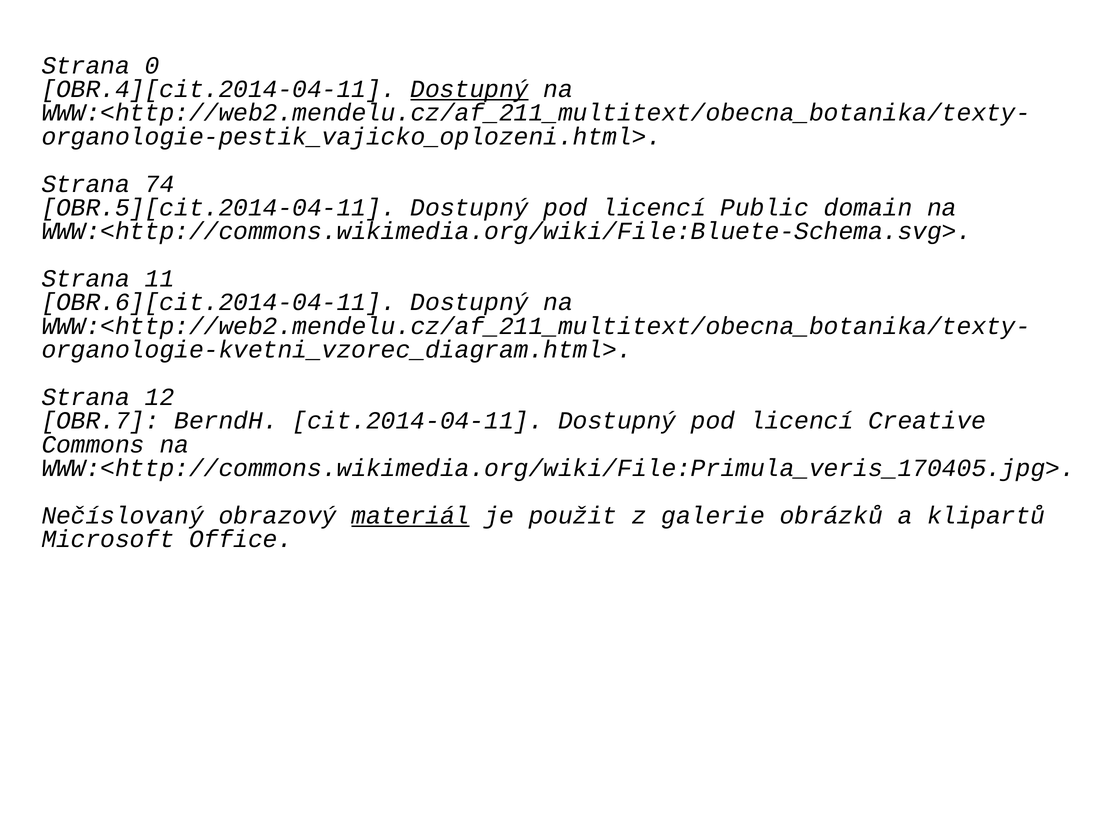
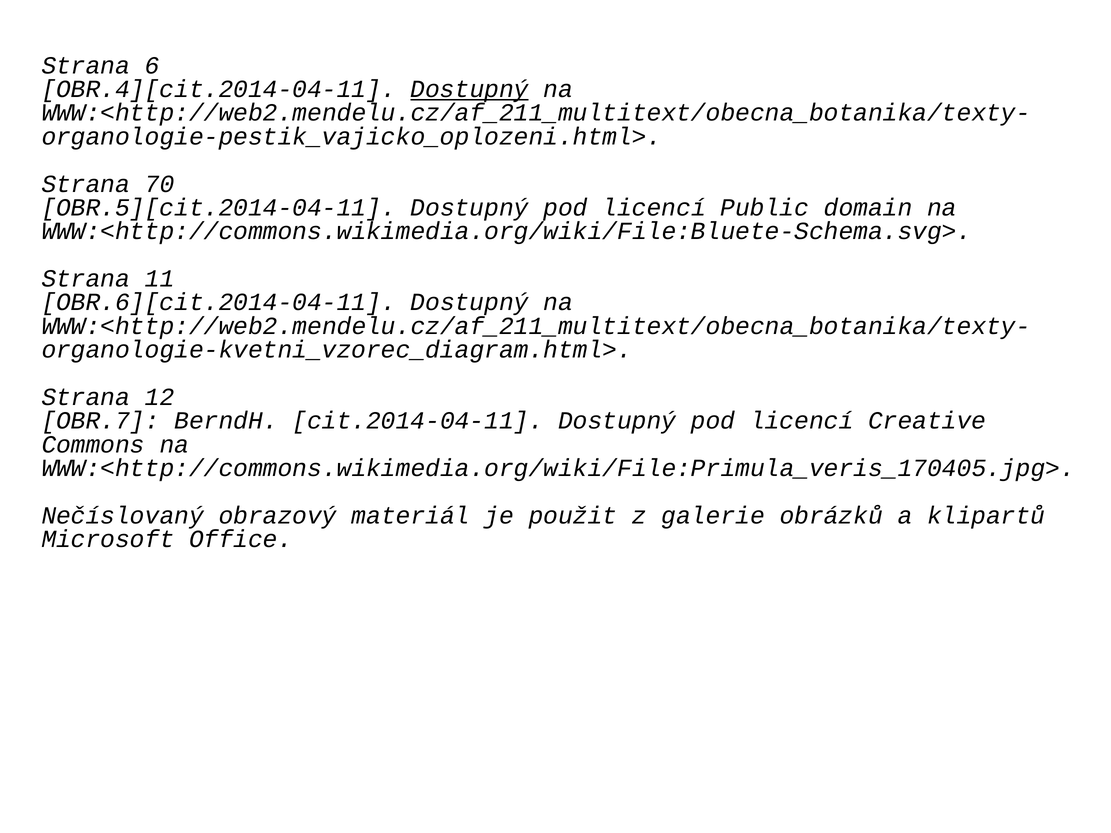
0: 0 -> 6
74: 74 -> 70
materiál underline: present -> none
